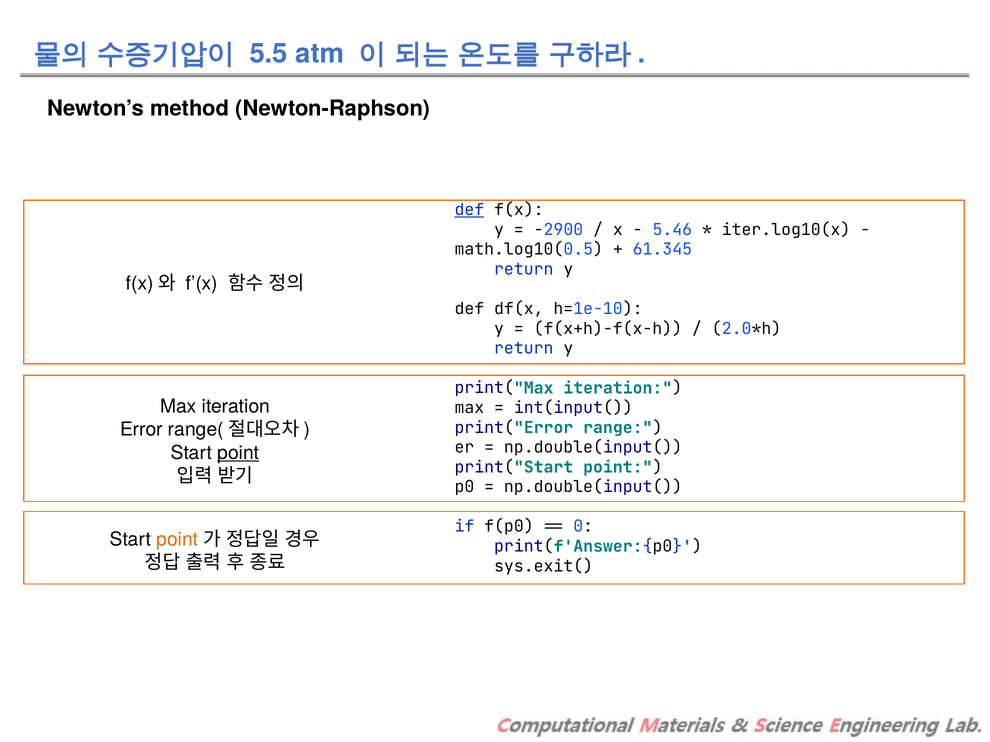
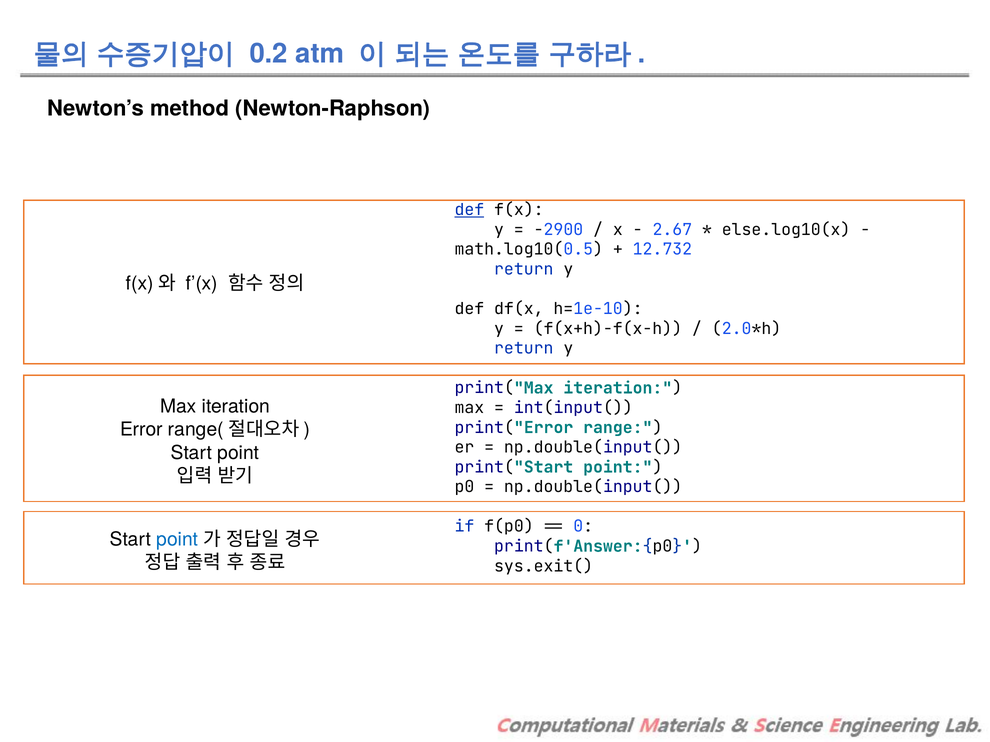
5.5: 5.5 -> 0.2
5.46: 5.46 -> 2.67
iter.log10(x: iter.log10(x -> else.log10(x
61.345: 61.345 -> 12.732
point at (238, 453) underline: present -> none
point at (177, 540) colour: orange -> blue
